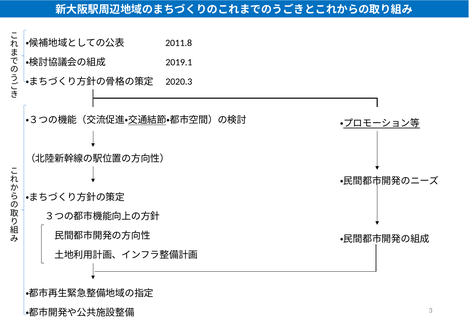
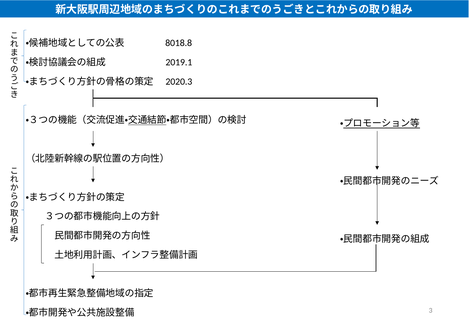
2011.8: 2011.8 -> 8018.8
